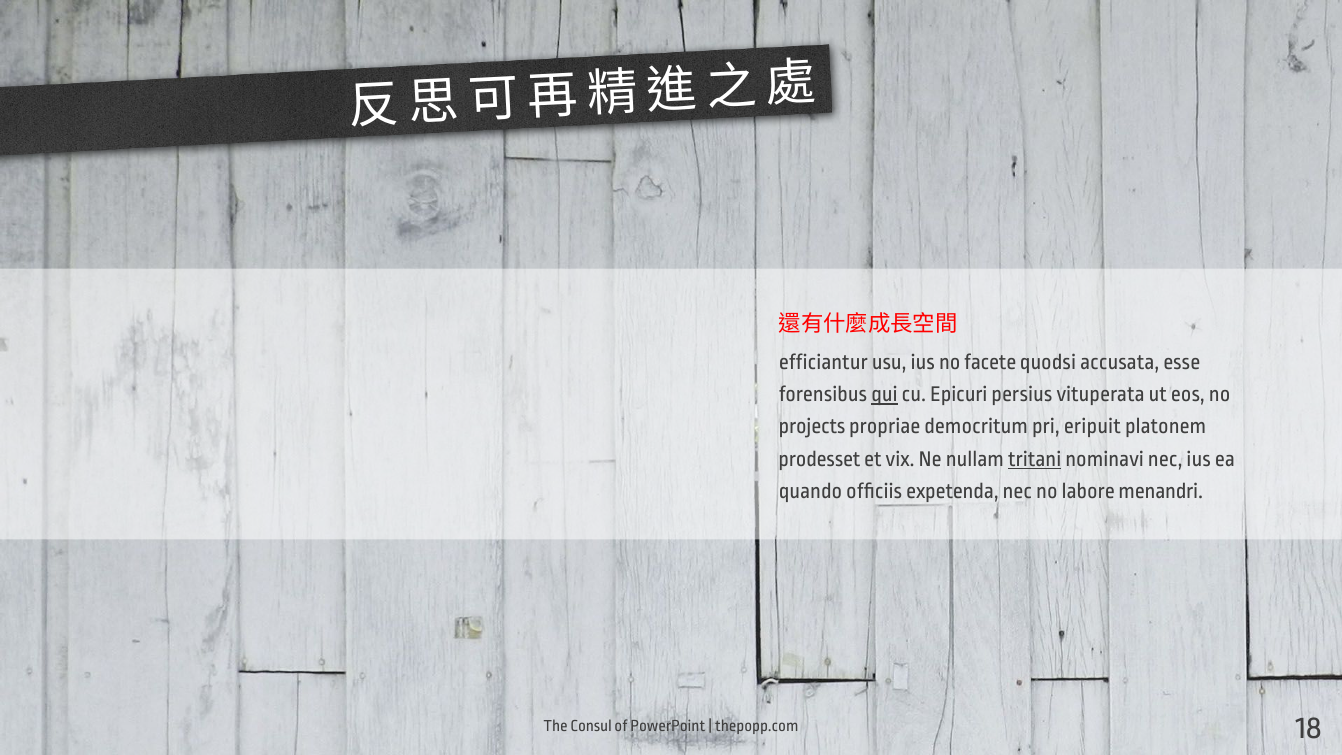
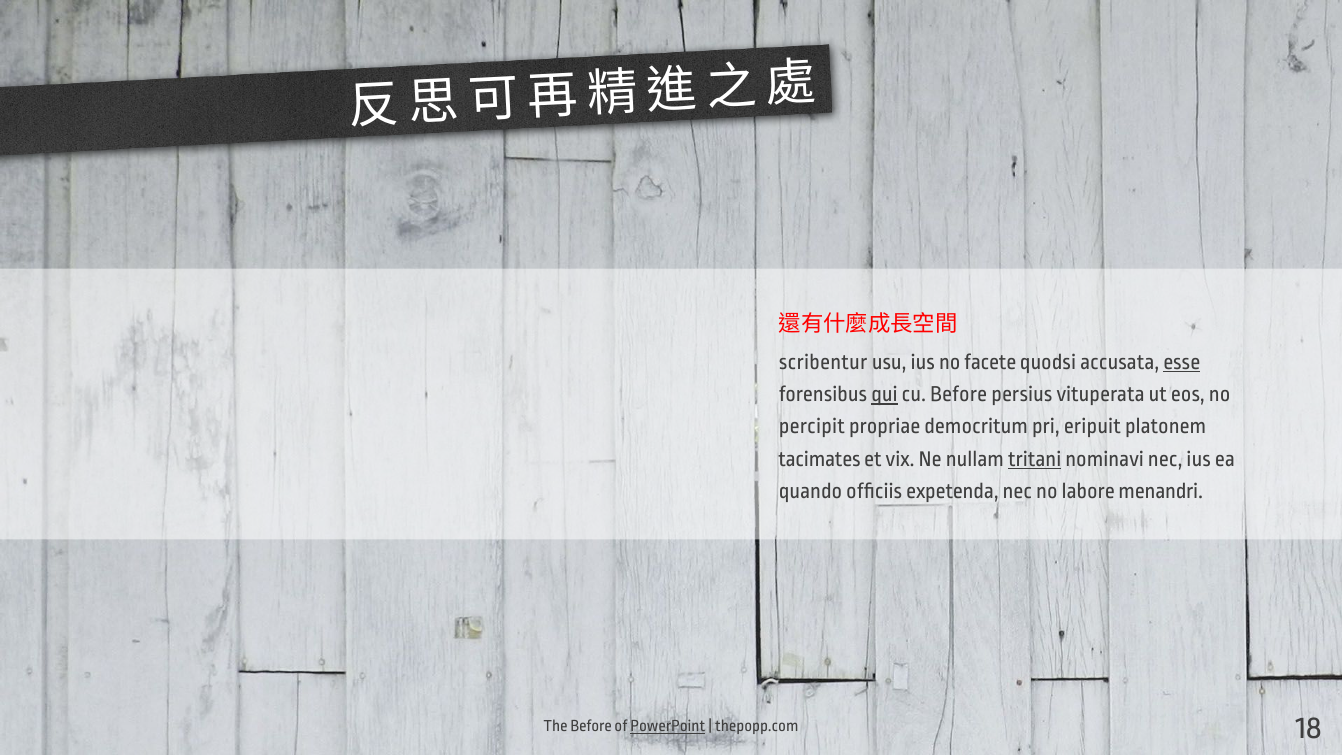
efficiantur: efficiantur -> scribentur
esse underline: none -> present
cu Epicuri: Epicuri -> Before
projects: projects -> percipit
prodesset: prodesset -> tacimates
The Consul: Consul -> Before
PowerPoint underline: none -> present
